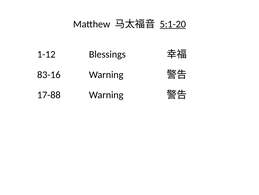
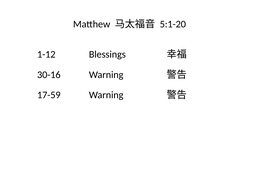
5:1-20 underline: present -> none
83-16: 83-16 -> 30-16
17-88: 17-88 -> 17-59
